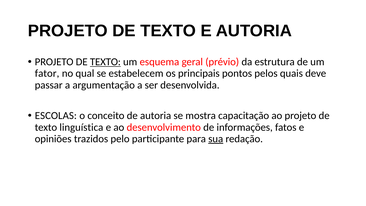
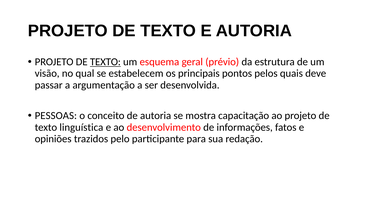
fator: fator -> visão
ESCOLAS: ESCOLAS -> PESSOAS
sua underline: present -> none
